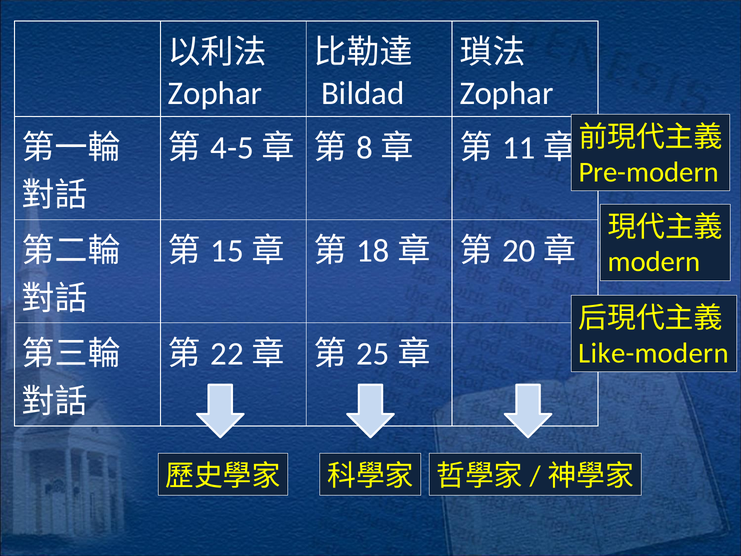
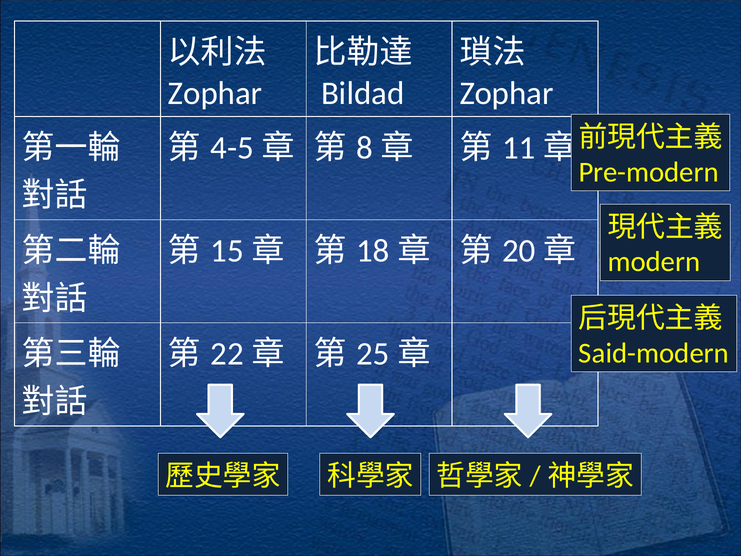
Like-modern: Like-modern -> Said-modern
